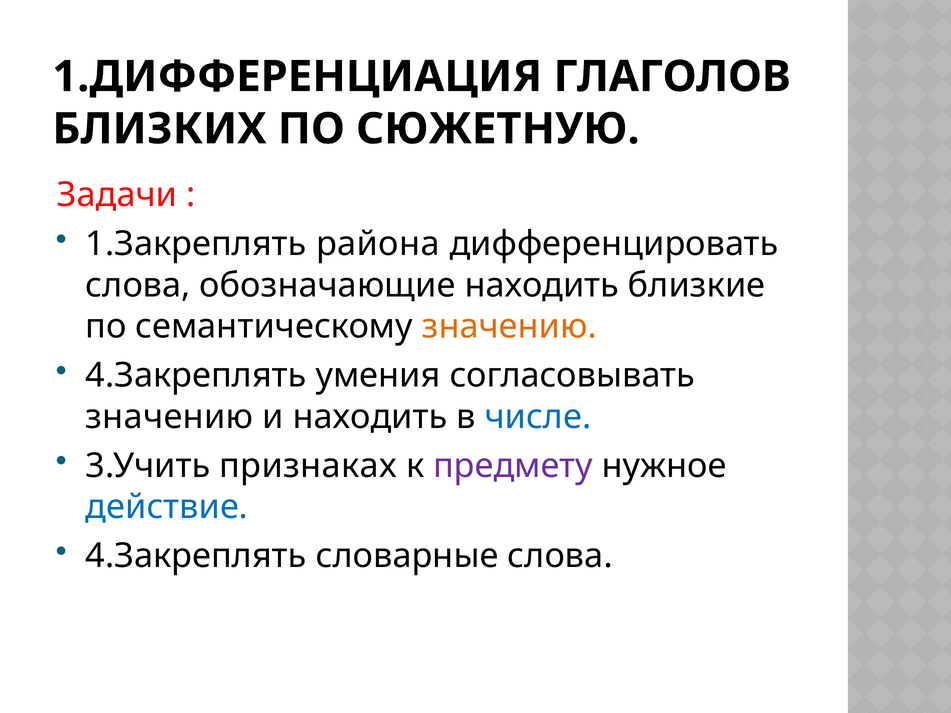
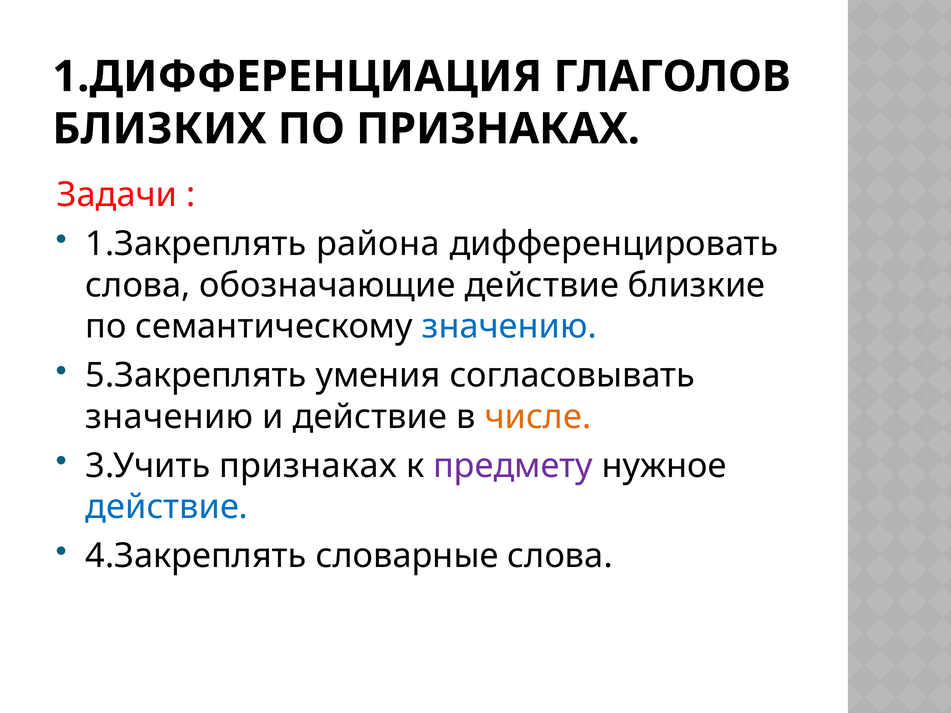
ПО СЮЖЕТНУЮ: СЮЖЕТНУЮ -> ПРИЗНАКАХ
обозначающие находить: находить -> действие
значению at (509, 327) colour: orange -> blue
4.Закреплять at (196, 376): 4.Закреплять -> 5.Закреплять
и находить: находить -> действие
числе colour: blue -> orange
